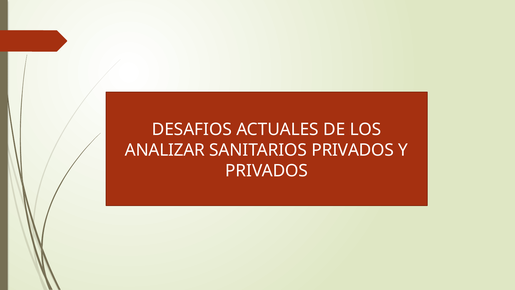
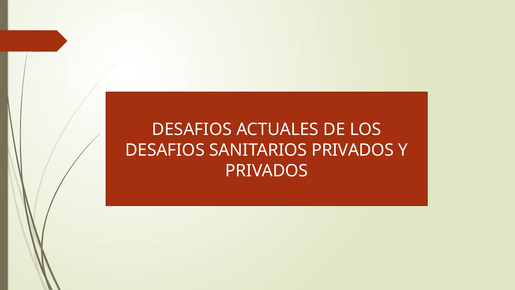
ANALIZAR at (165, 150): ANALIZAR -> DESAFIOS
